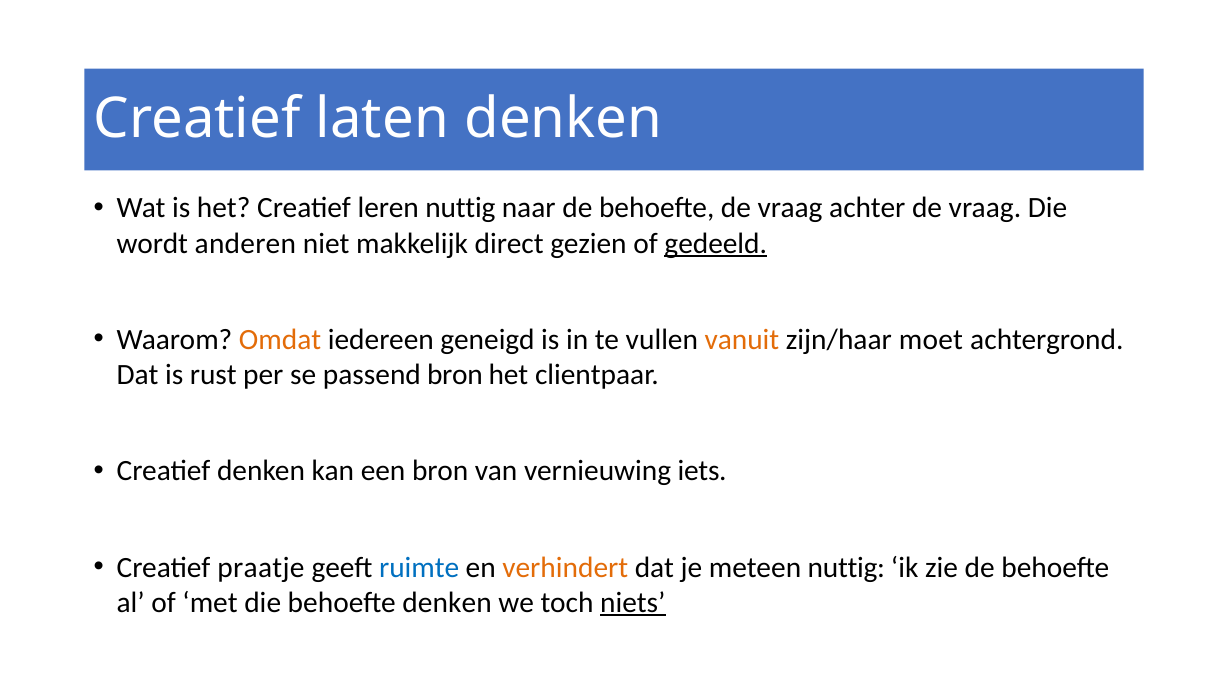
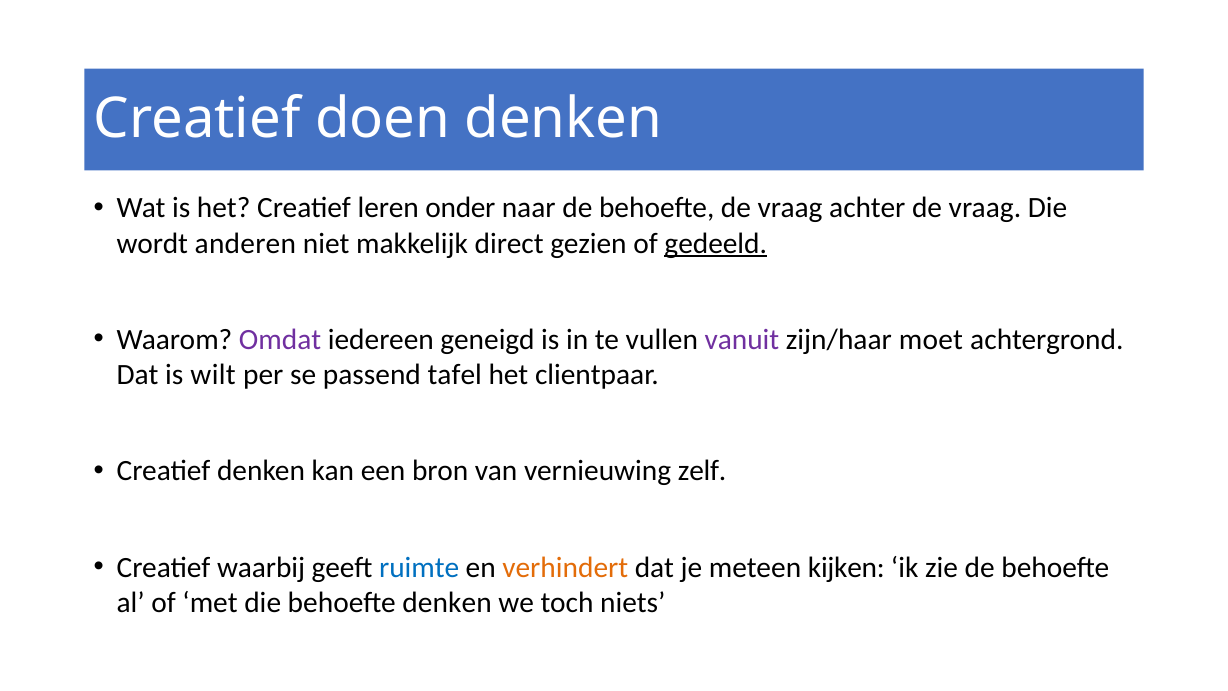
laten: laten -> doen
leren nuttig: nuttig -> onder
Omdat colour: orange -> purple
vanuit colour: orange -> purple
rust: rust -> wilt
passend bron: bron -> tafel
iets: iets -> zelf
praatje: praatje -> waarbij
meteen nuttig: nuttig -> kijken
niets underline: present -> none
